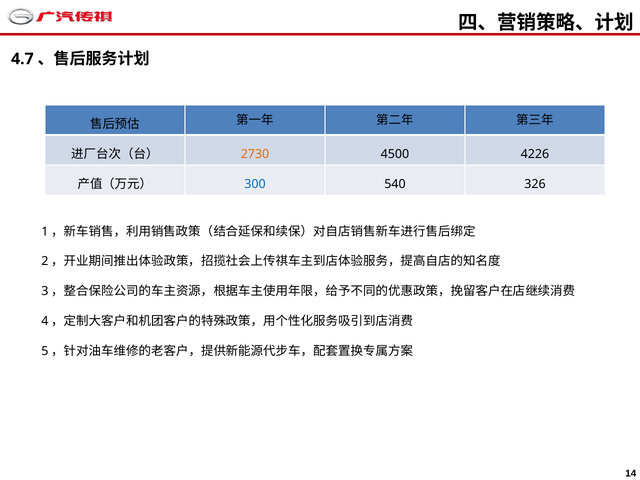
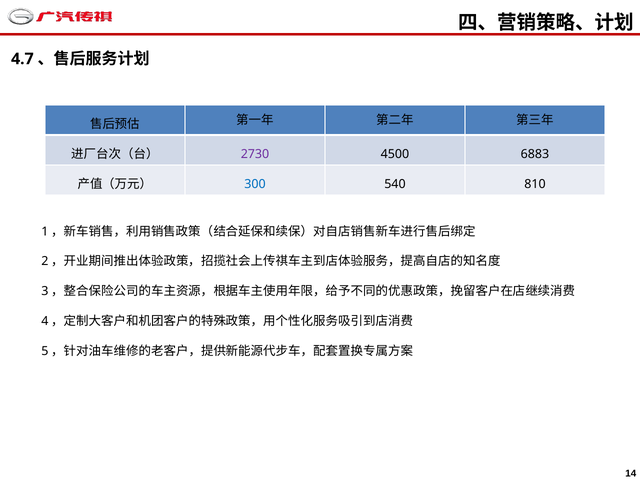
2730 colour: orange -> purple
4226: 4226 -> 6883
326: 326 -> 810
